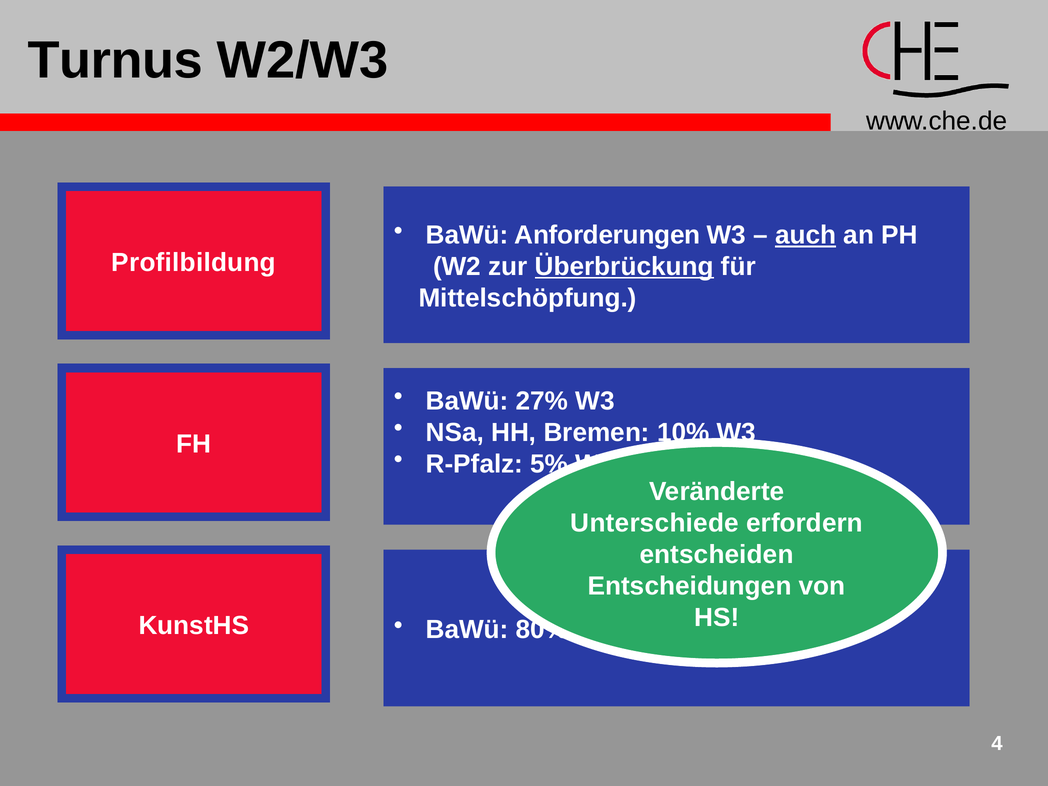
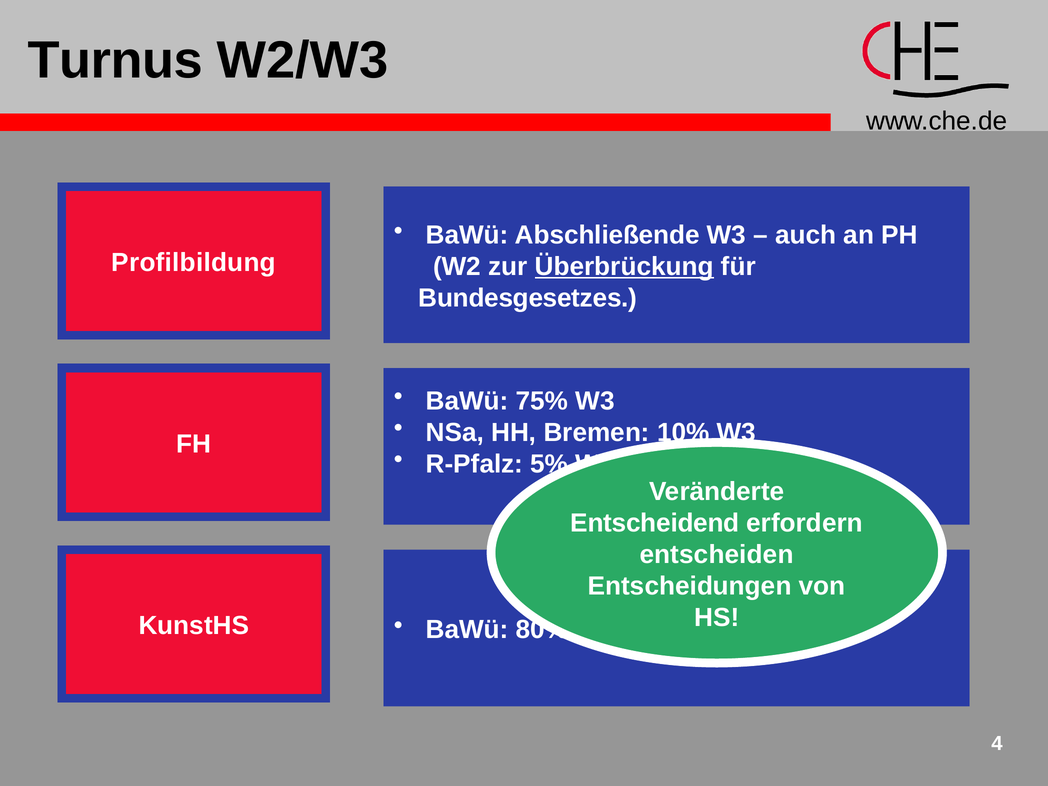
Anforderungen: Anforderungen -> Abschließende
auch underline: present -> none
Mittelschöpfung: Mittelschöpfung -> Bundesgesetzes
27%: 27% -> 75%
Unterschiede: Unterschiede -> Entscheidend
